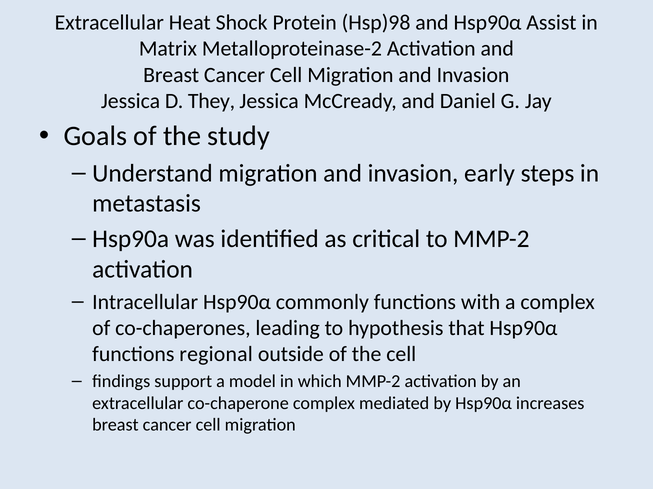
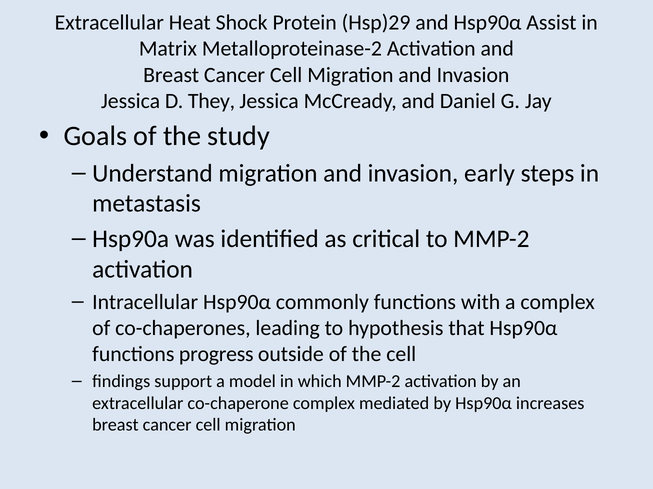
Hsp)98: Hsp)98 -> Hsp)29
regional: regional -> progress
